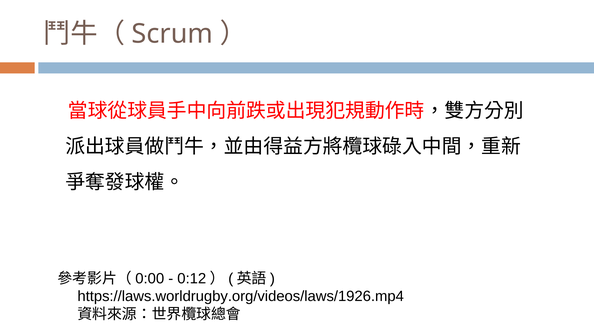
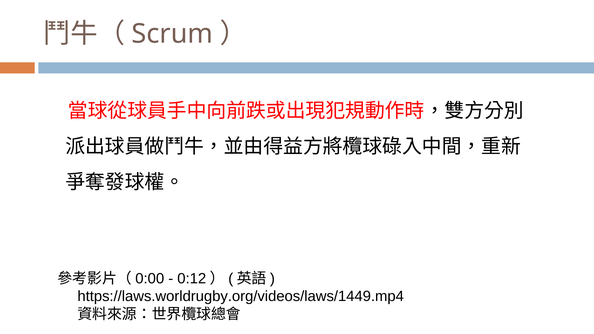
https://laws.worldrugby.org/videos/laws/1926.mp4: https://laws.worldrugby.org/videos/laws/1926.mp4 -> https://laws.worldrugby.org/videos/laws/1449.mp4
